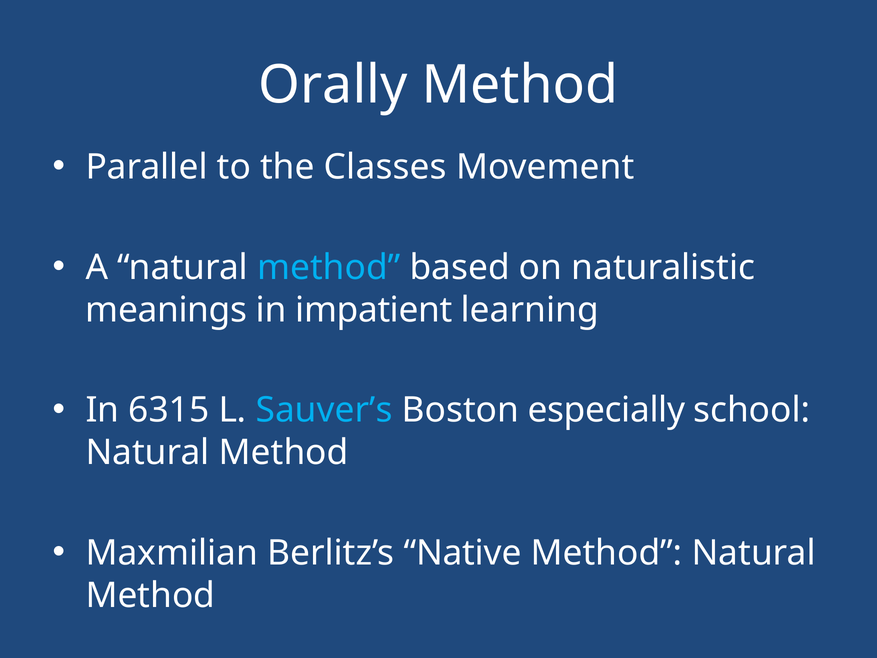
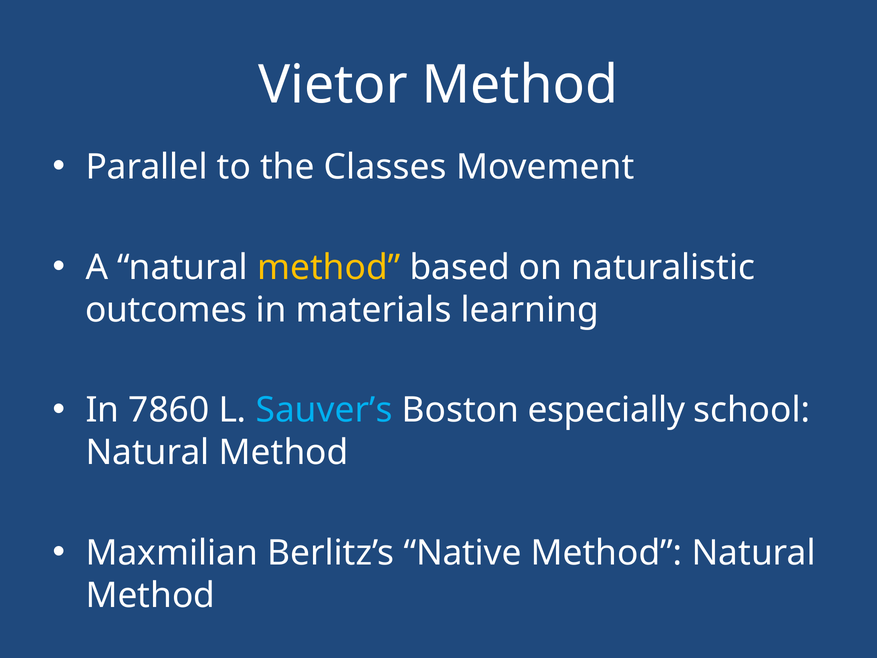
Orally: Orally -> Vietor
method at (329, 267) colour: light blue -> yellow
meanings: meanings -> outcomes
impatient: impatient -> materials
6315: 6315 -> 7860
